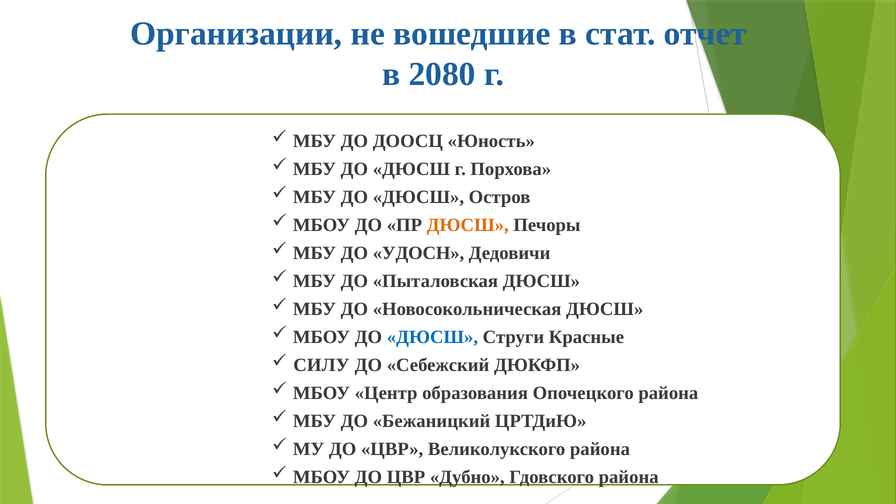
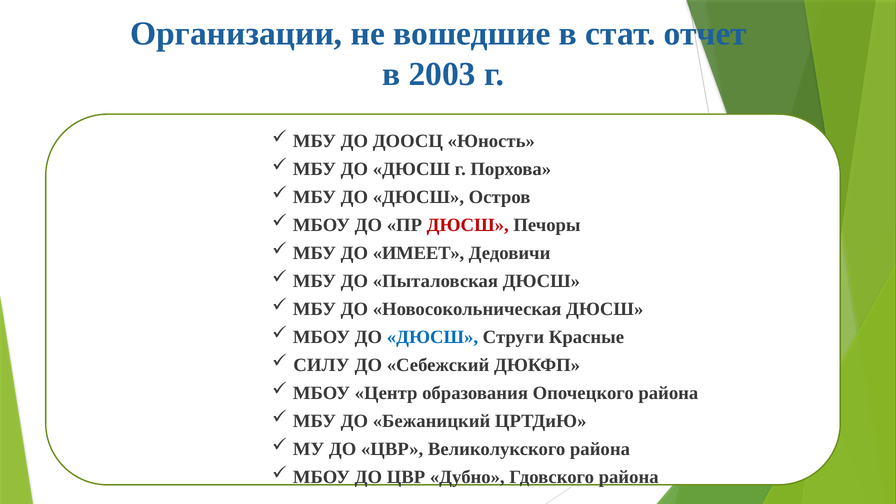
2080: 2080 -> 2003
ДЮСШ at (468, 225) colour: orange -> red
УДОСН: УДОСН -> ИМЕЕТ
